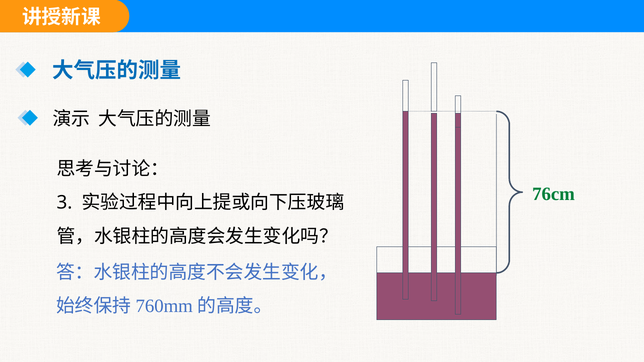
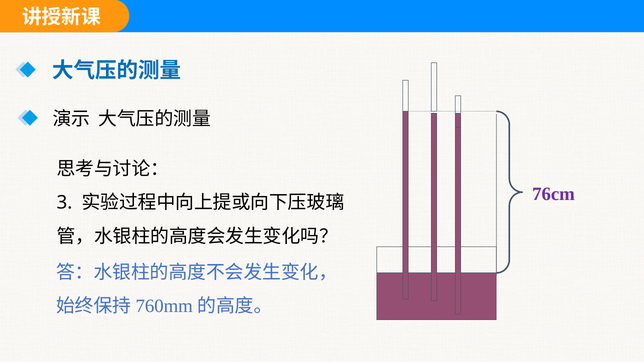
76cm colour: green -> purple
